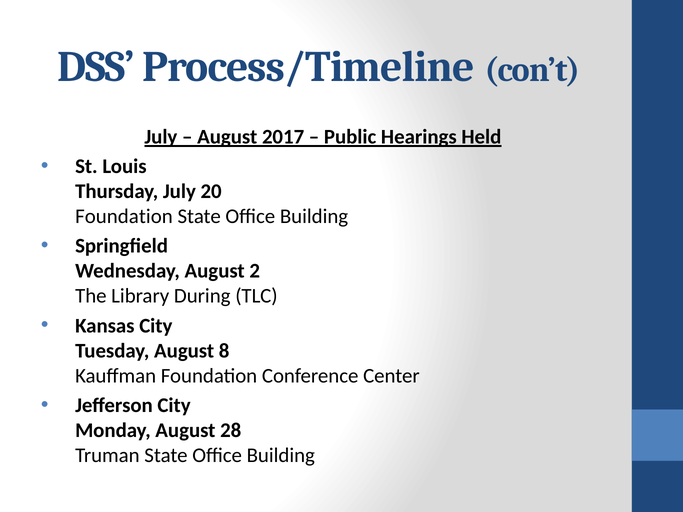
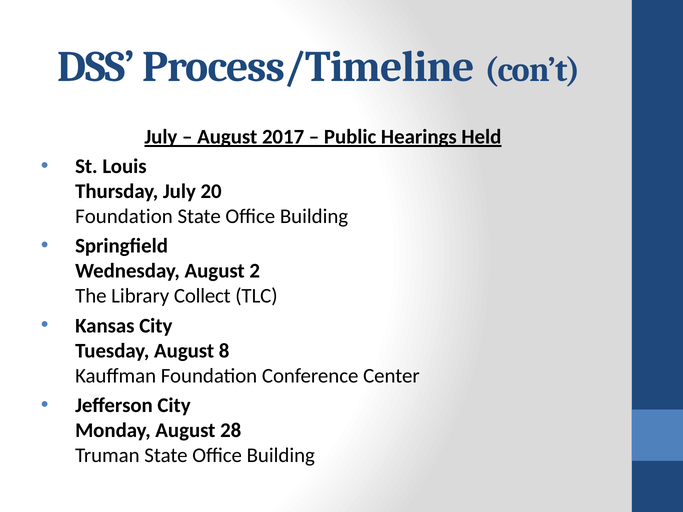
During: During -> Collect
